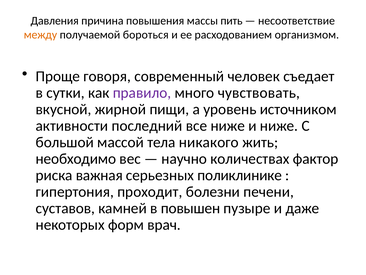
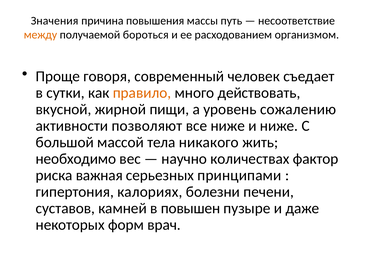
Давления: Давления -> Значения
пить: пить -> путь
правило colour: purple -> orange
чувствовать: чувствовать -> действовать
источником: источником -> сожалению
последний: последний -> позволяют
поликлинике: поликлинике -> принципами
проходит: проходит -> калориях
